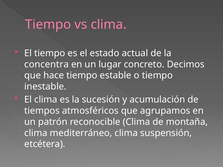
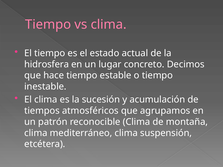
concentra: concentra -> hidrosfera
